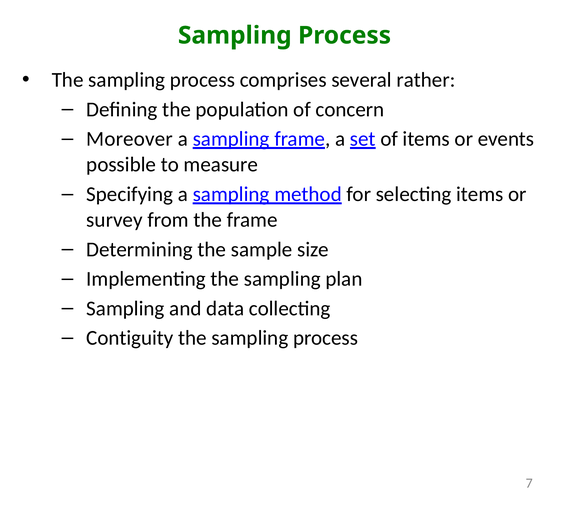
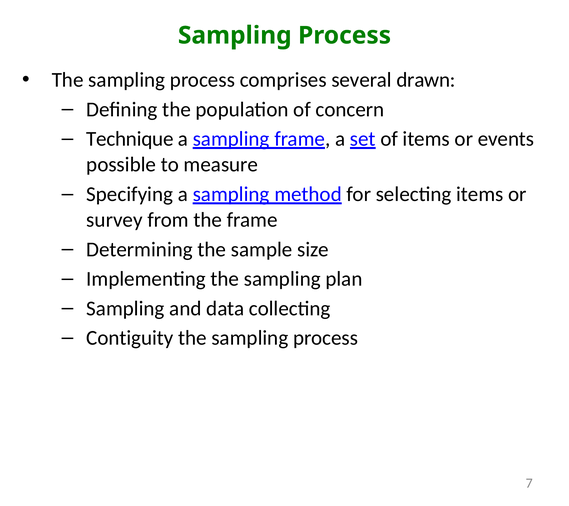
rather: rather -> drawn
Moreover: Moreover -> Technique
